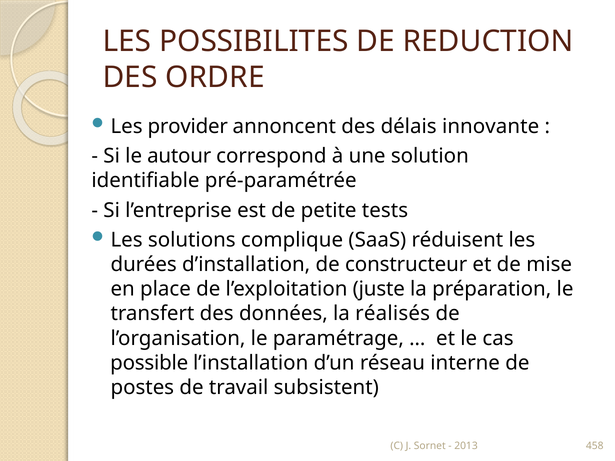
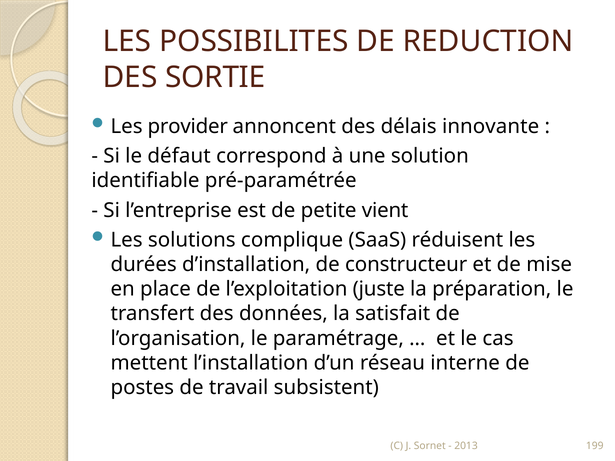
ORDRE: ORDRE -> SORTIE
autour: autour -> défaut
tests: tests -> vient
réalisés: réalisés -> satisfait
possible: possible -> mettent
458: 458 -> 199
